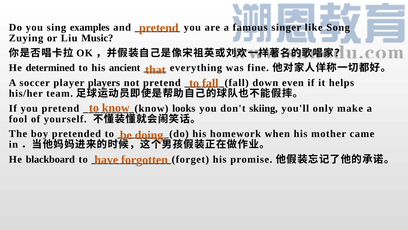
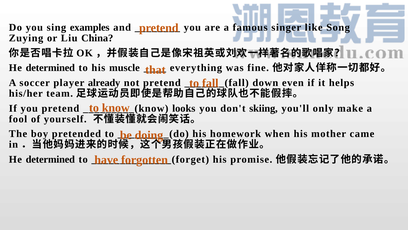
Music: Music -> China
ancient: ancient -> muscle
players: players -> already
blackboard at (50, 159): blackboard -> determined
